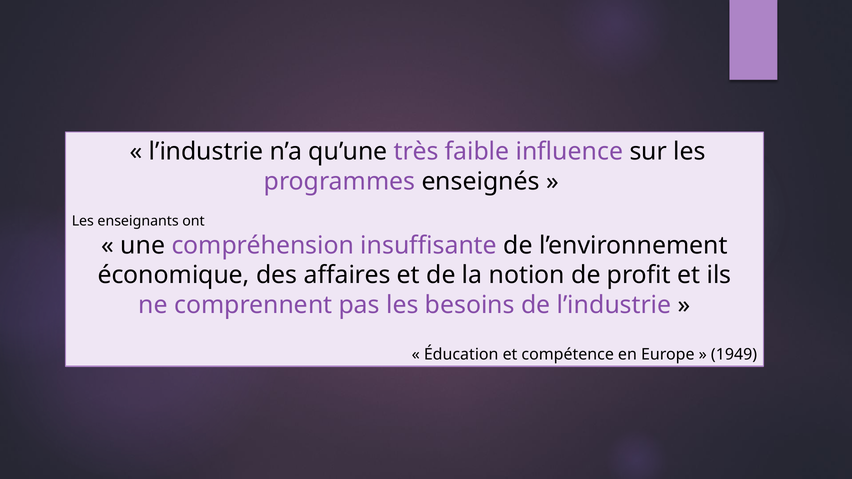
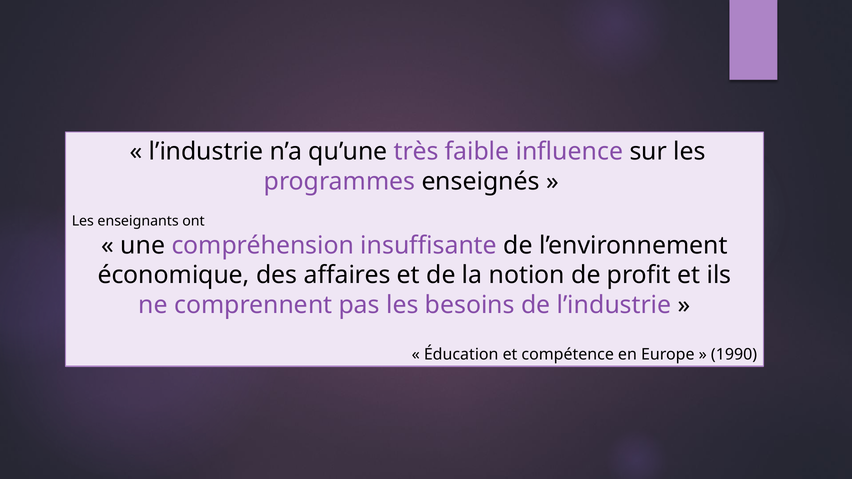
1949: 1949 -> 1990
